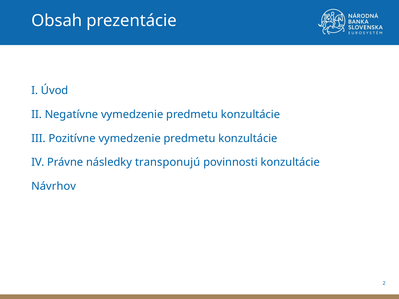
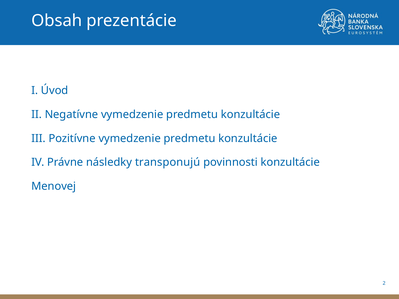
Návrhov: Návrhov -> Menovej
